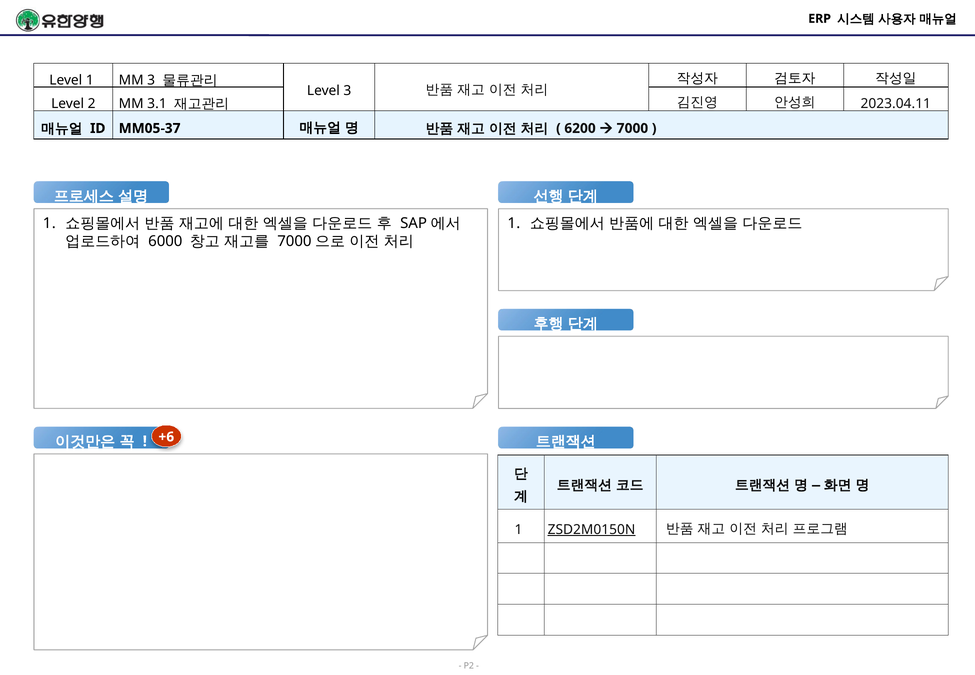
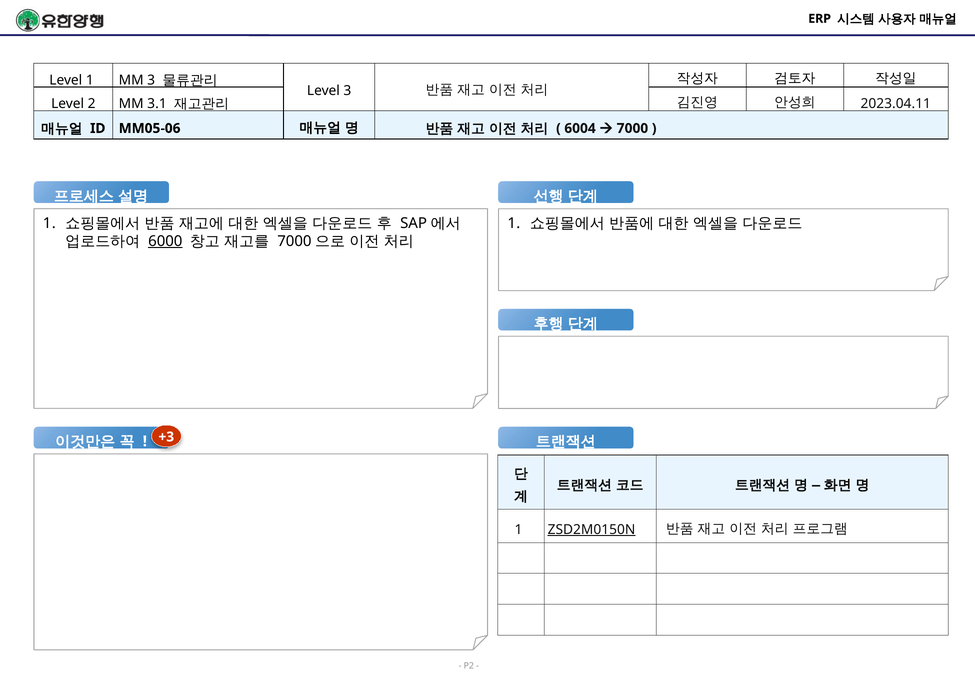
MM05-37: MM05-37 -> MM05-06
6200: 6200 -> 6004
6000 underline: none -> present
+6: +6 -> +3
